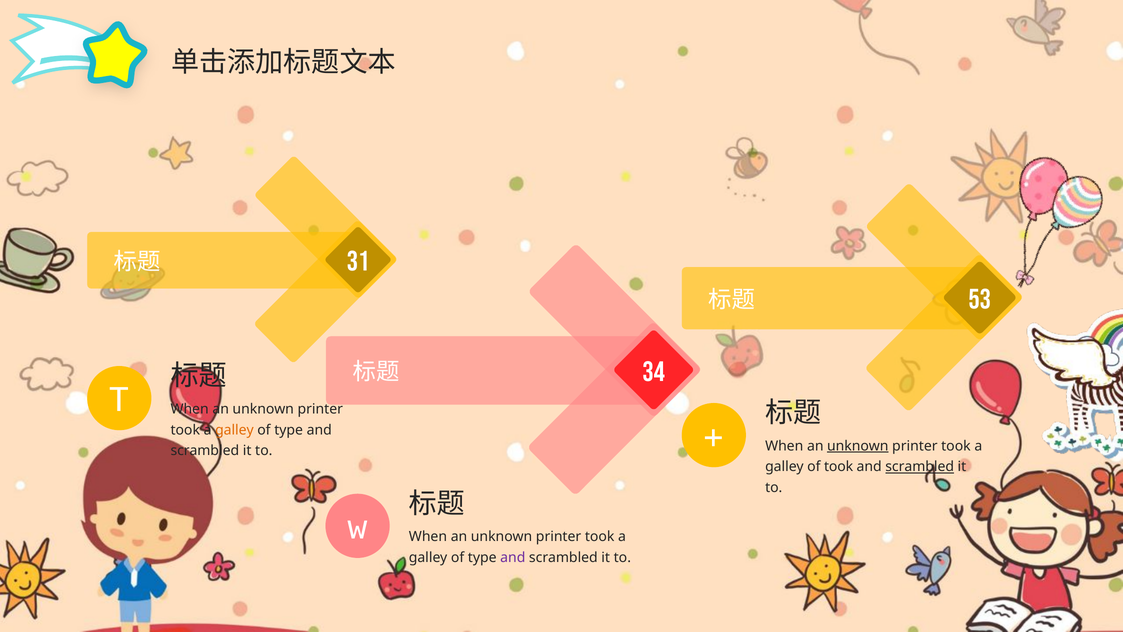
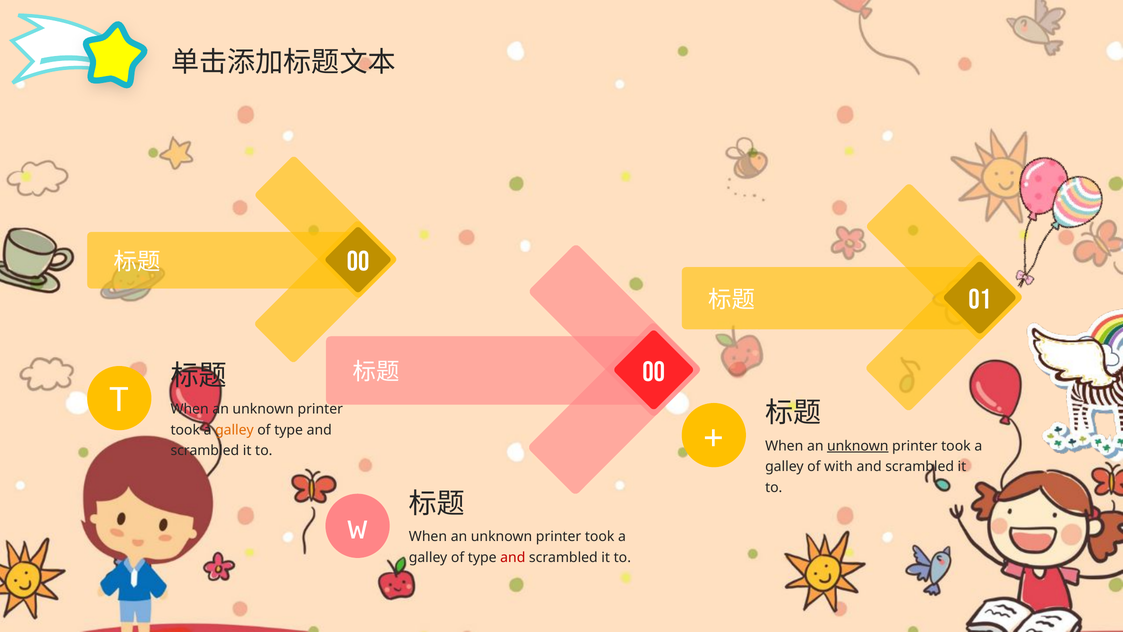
31 at (358, 262): 31 -> 00
53: 53 -> 01
34 at (654, 372): 34 -> 00
of took: took -> with
scrambled at (920, 467) underline: present -> none
and at (513, 557) colour: purple -> red
